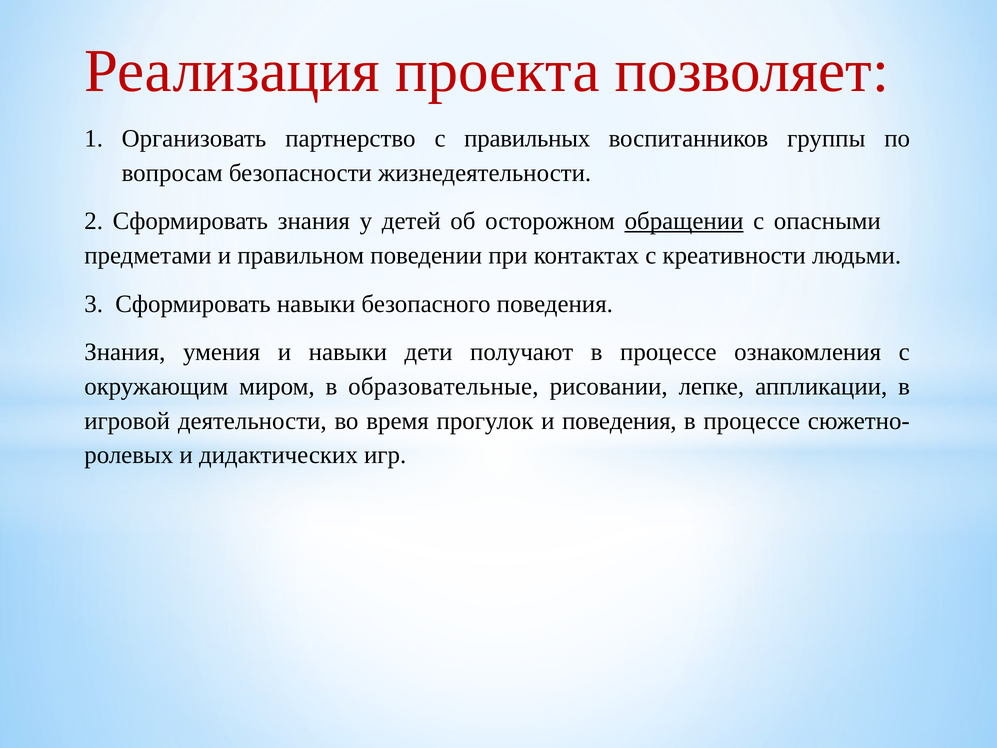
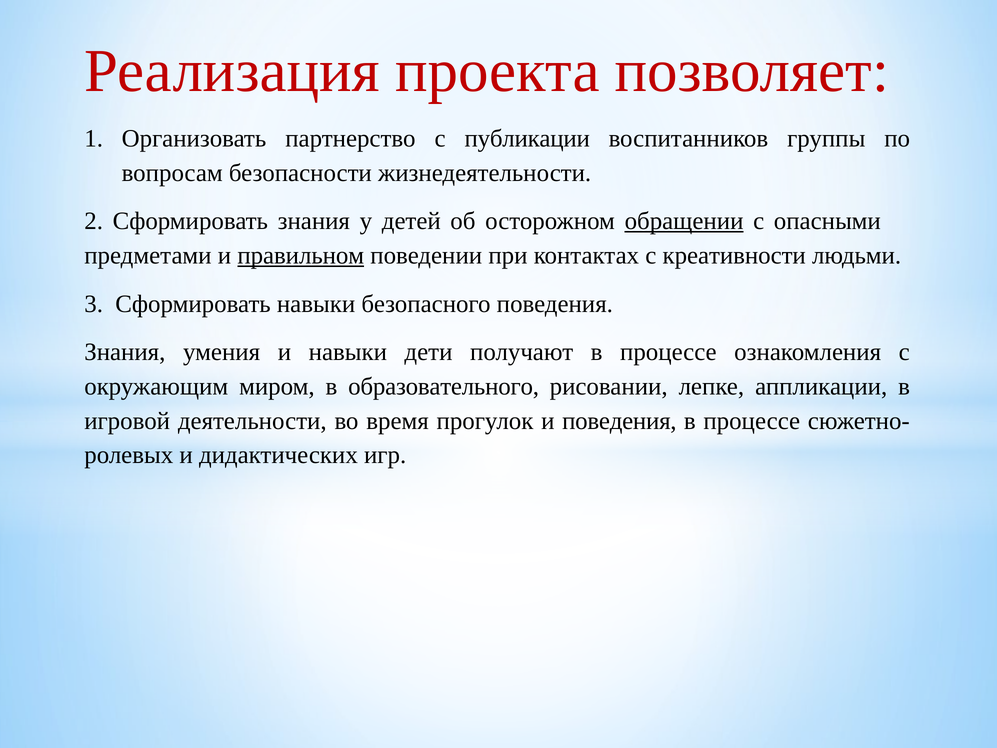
правильных: правильных -> публикации
правильном underline: none -> present
образовательные: образовательные -> образовательного
